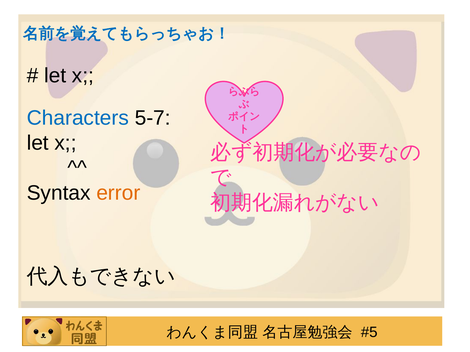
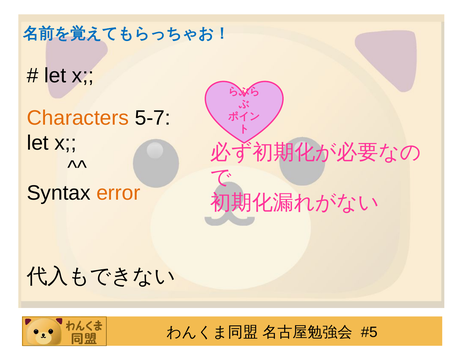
Characters colour: blue -> orange
